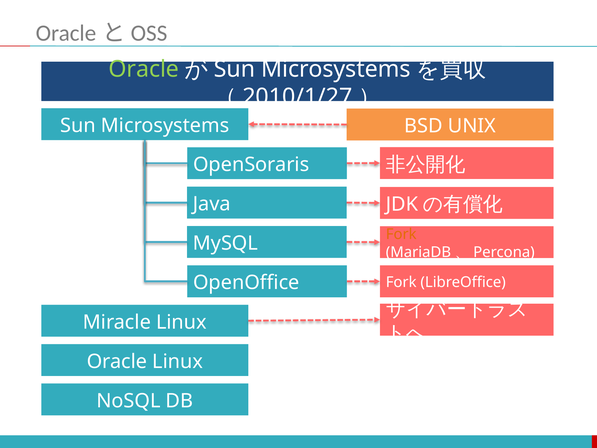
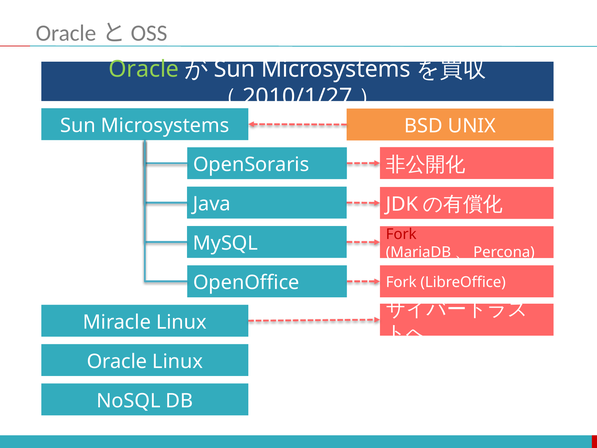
Fork at (401, 234) colour: orange -> red
